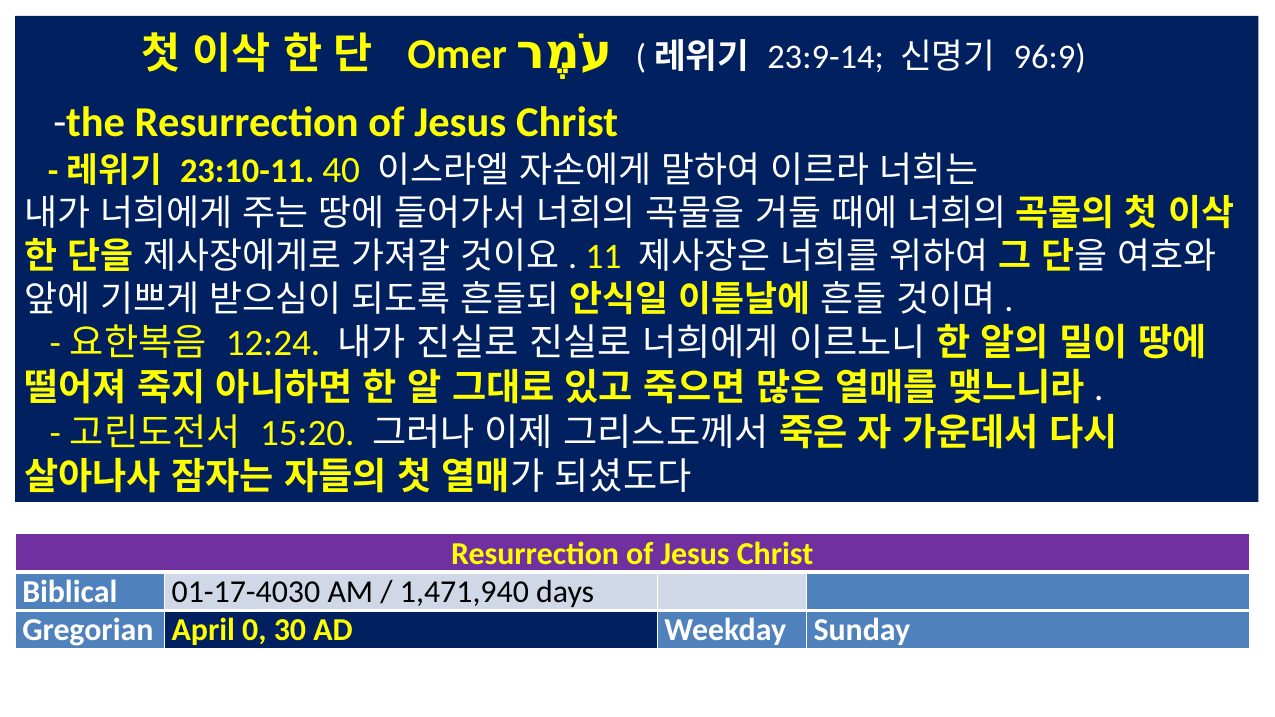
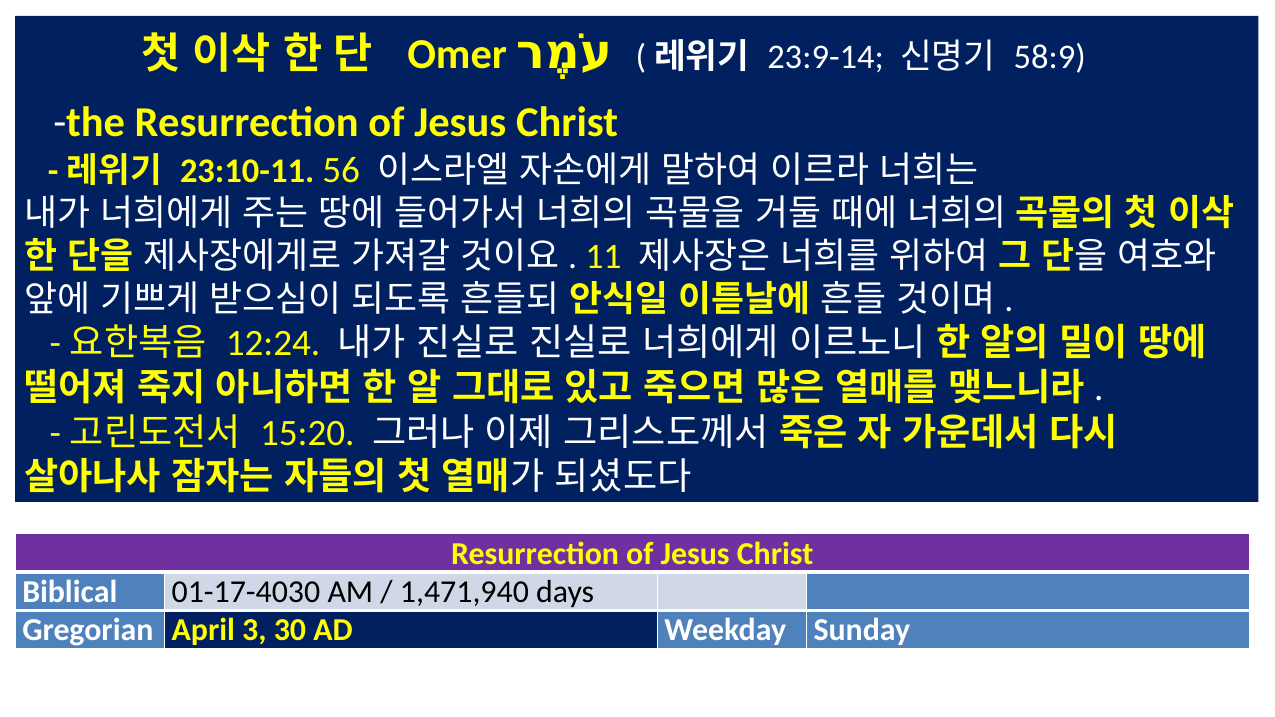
96:9: 96:9 -> 58:9
40: 40 -> 56
0: 0 -> 3
